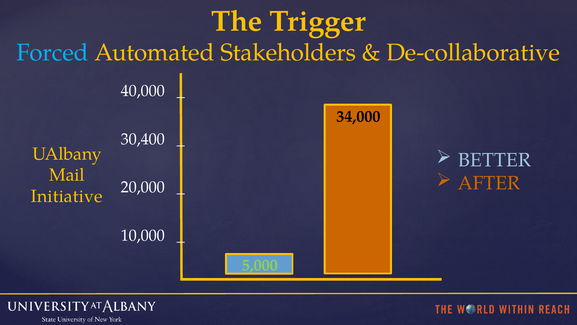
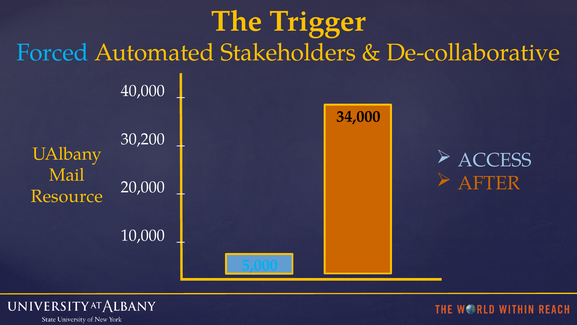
30,400: 30,400 -> 30,200
BETTER: BETTER -> ACCESS
Initiative: Initiative -> Resource
5,000 colour: light green -> light blue
